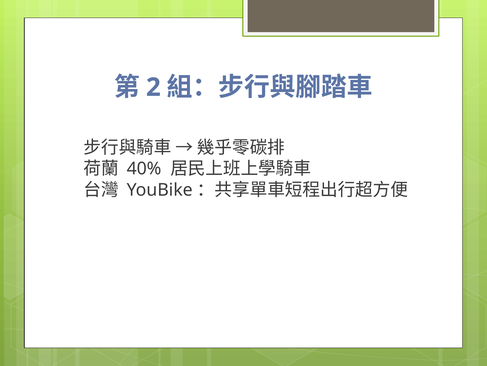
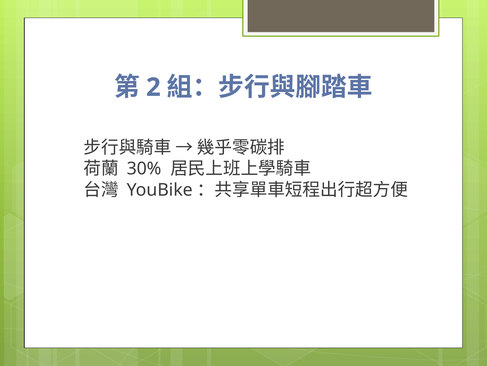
40%: 40% -> 30%
